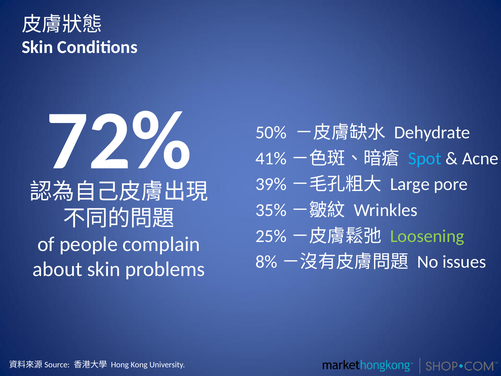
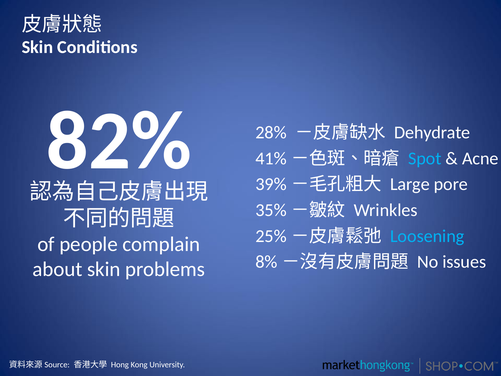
72%: 72% -> 82%
50%: 50% -> 28%
Loosening colour: light green -> light blue
